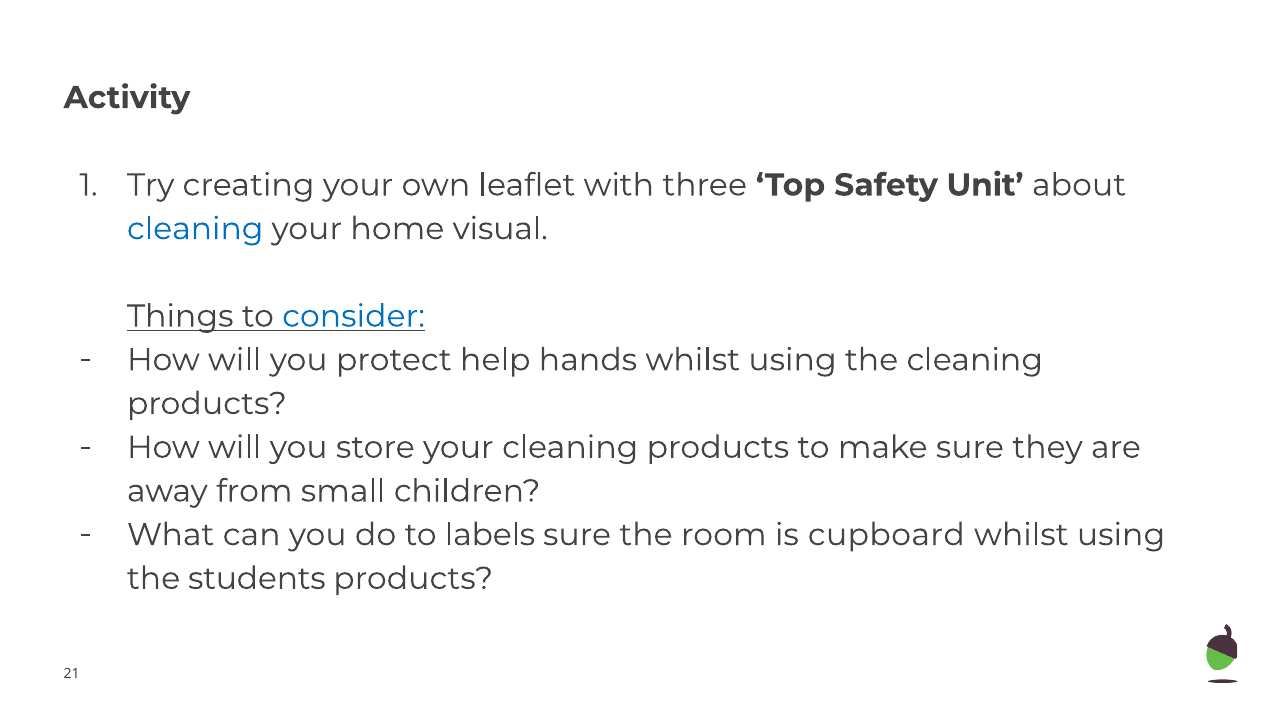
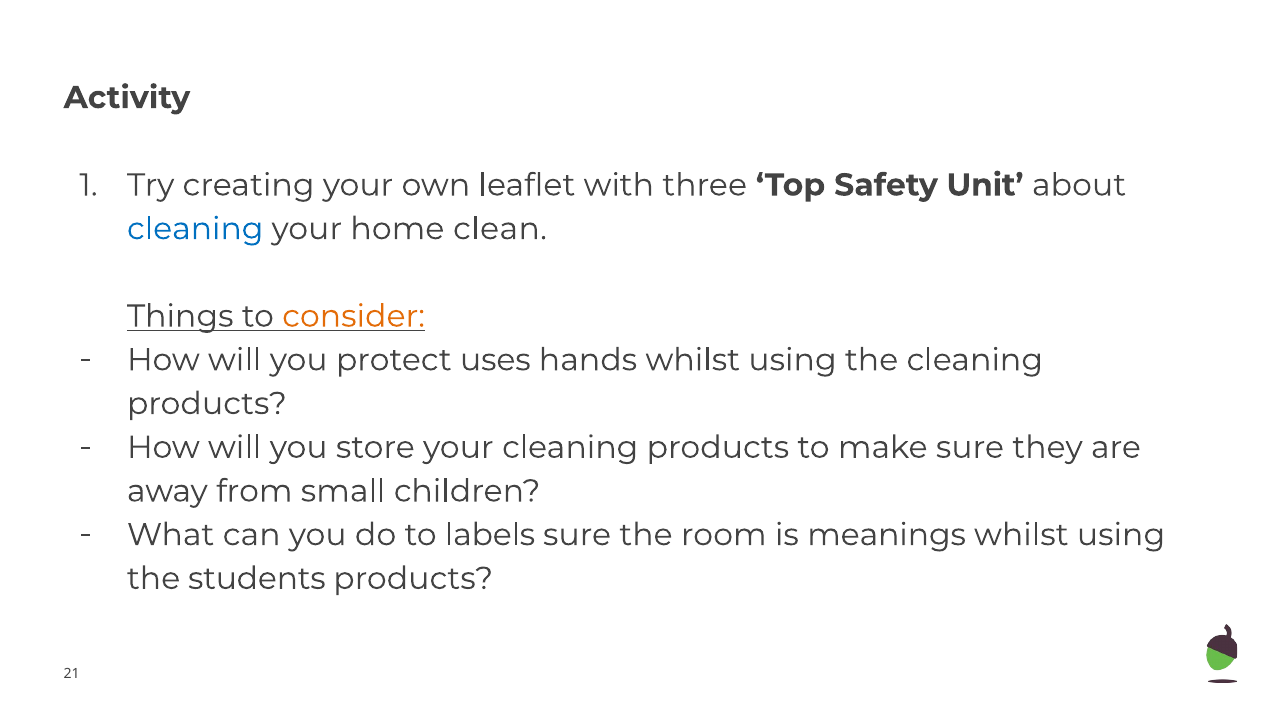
visual: visual -> clean
consider colour: blue -> orange
help: help -> uses
cupboard: cupboard -> meanings
